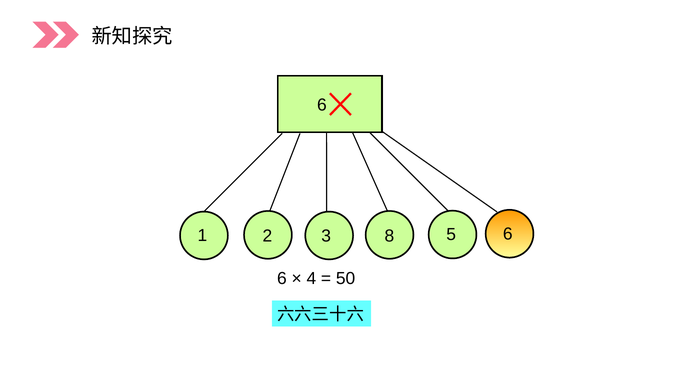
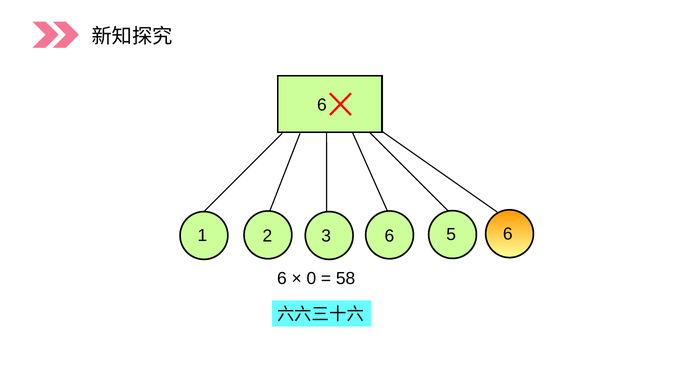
1 8: 8 -> 6
4: 4 -> 0
50: 50 -> 58
